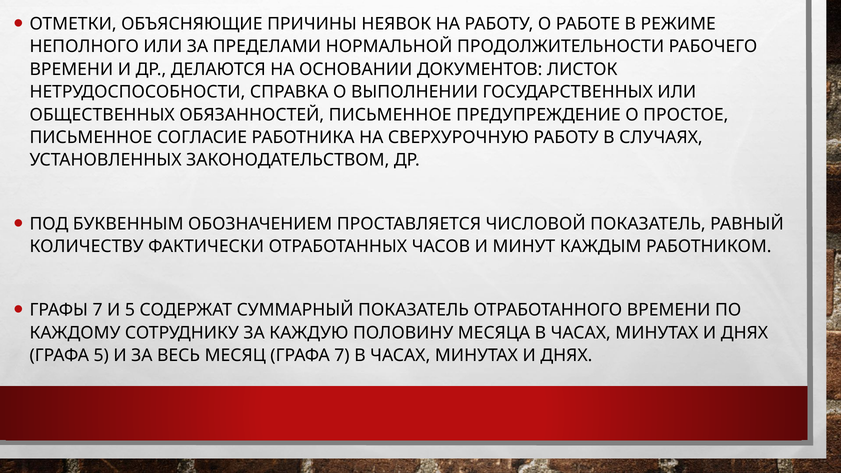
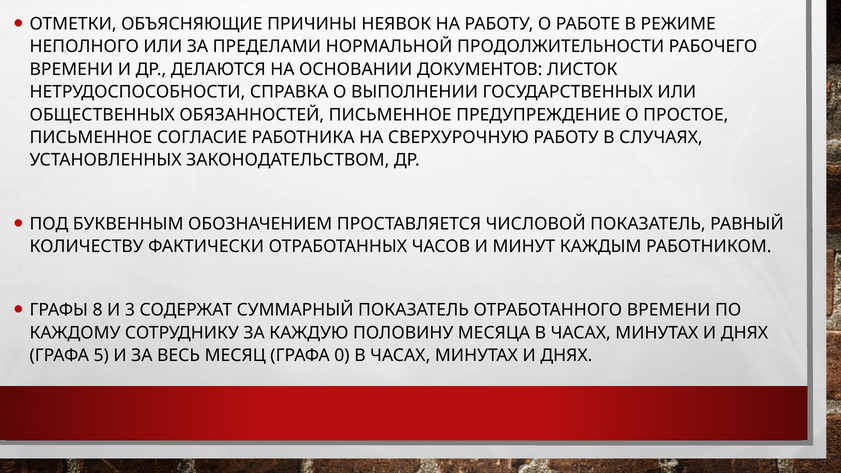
ГРАФЫ 7: 7 -> 8
И 5: 5 -> 3
ГРАФА 7: 7 -> 0
